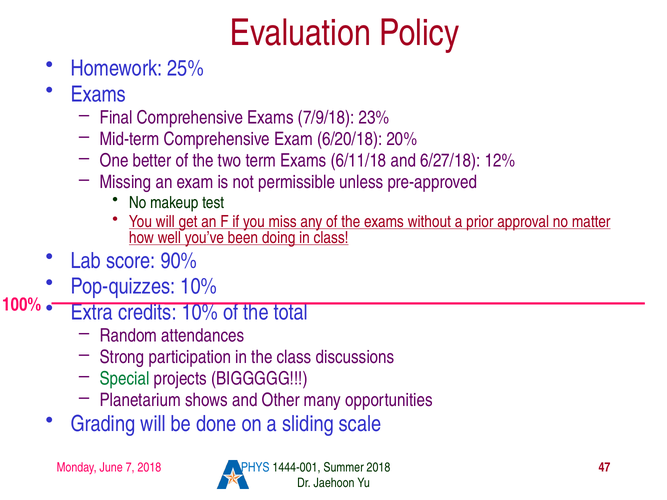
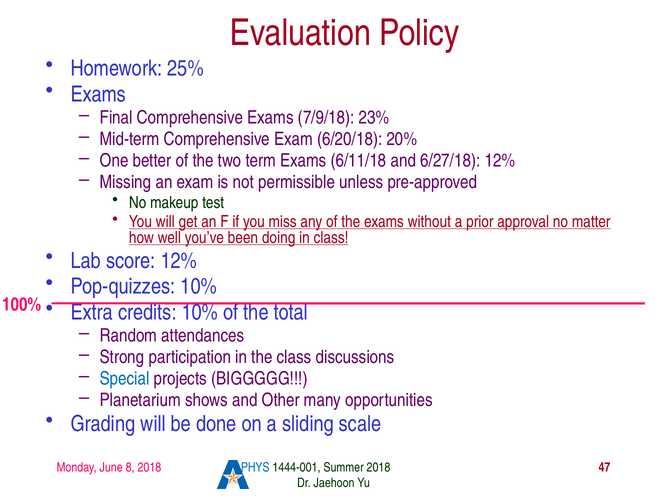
score 90%: 90% -> 12%
Special colour: green -> blue
7: 7 -> 8
